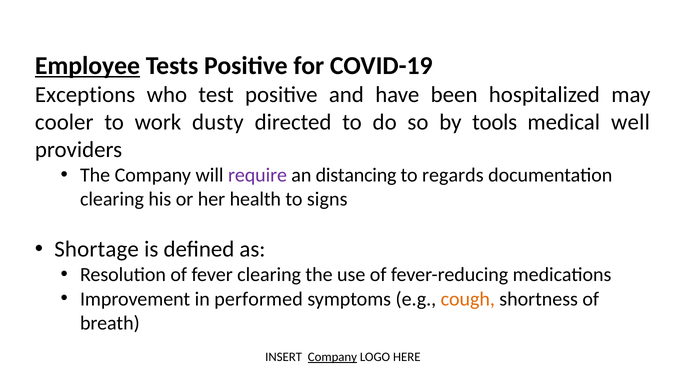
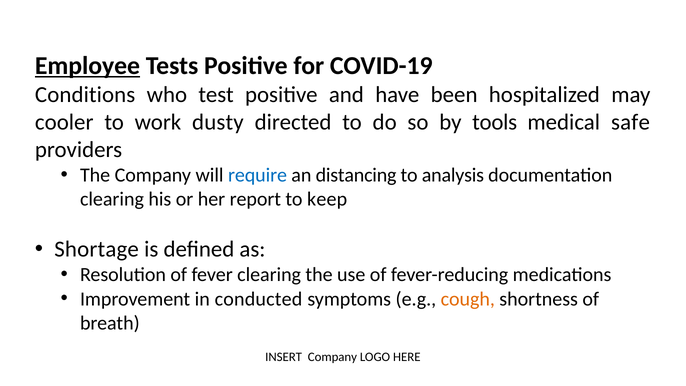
Exceptions: Exceptions -> Conditions
well: well -> safe
require colour: purple -> blue
regards: regards -> analysis
health: health -> report
signs: signs -> keep
performed: performed -> conducted
Company at (332, 357) underline: present -> none
